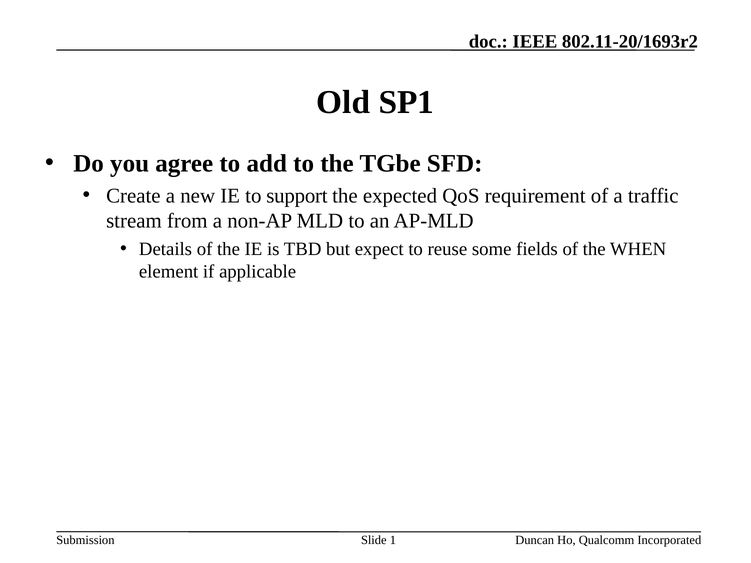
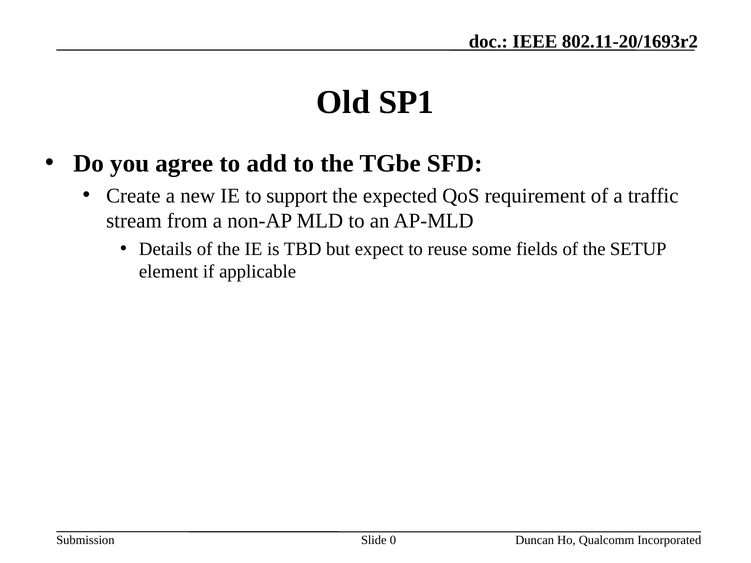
WHEN: WHEN -> SETUP
1: 1 -> 0
